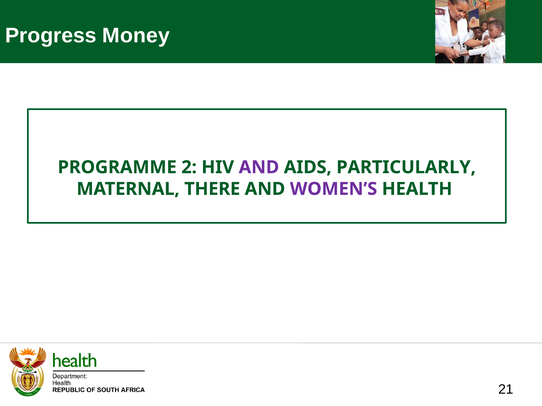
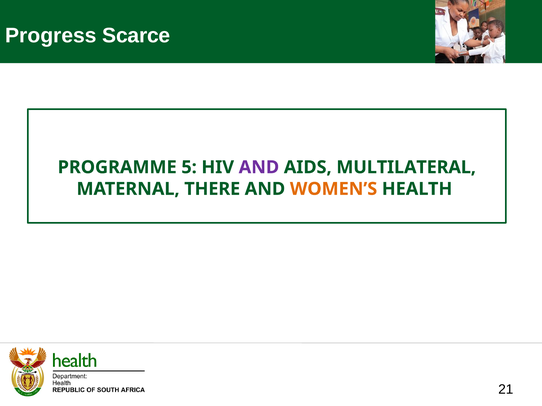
Money: Money -> Scarce
2: 2 -> 5
PARTICULARLY: PARTICULARLY -> MULTILATERAL
WOMEN’S colour: purple -> orange
